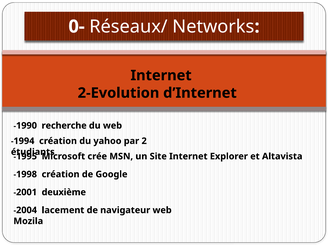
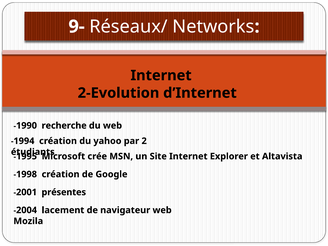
0-: 0- -> 9-
deuxième: deuxième -> présentes
